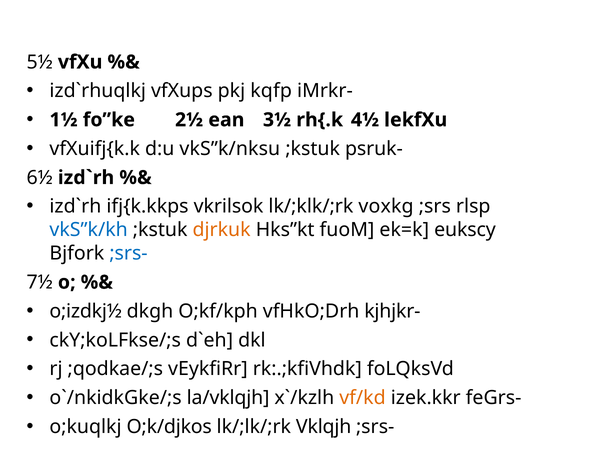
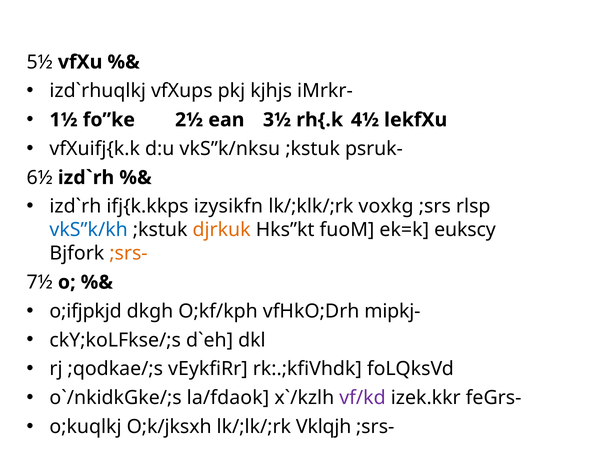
kqfp: kqfp -> kjhjs
vkrilsok: vkrilsok -> izysikfn
;srs- at (129, 253) colour: blue -> orange
o;izdkj½: o;izdkj½ -> o;ifjpkjd
kjhjkr-: kjhjkr- -> mipkj-
la/vklqjh: la/vklqjh -> la/fdaok
vf/kd colour: orange -> purple
O;k/djkos: O;k/djkos -> O;k/jksxh
